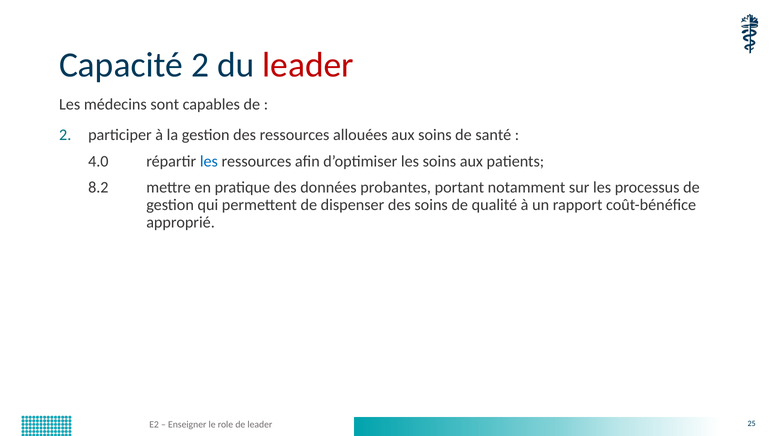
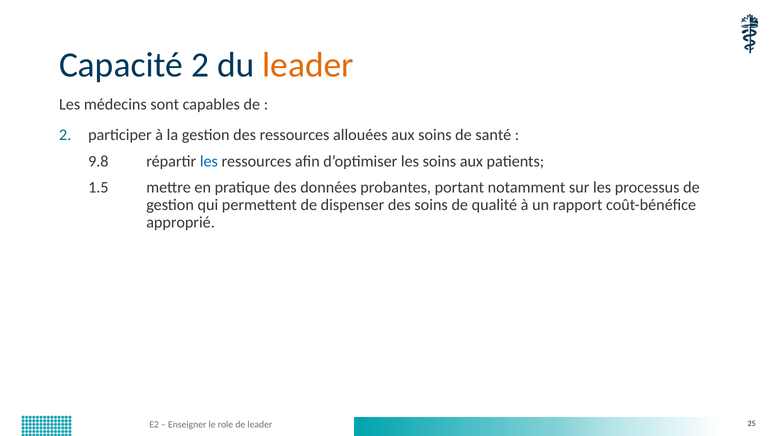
leader at (308, 65) colour: red -> orange
4.0: 4.0 -> 9.8
8.2: 8.2 -> 1.5
